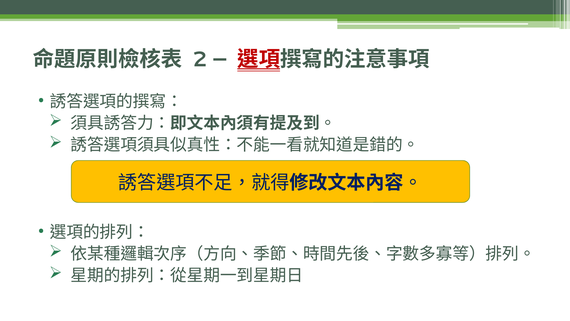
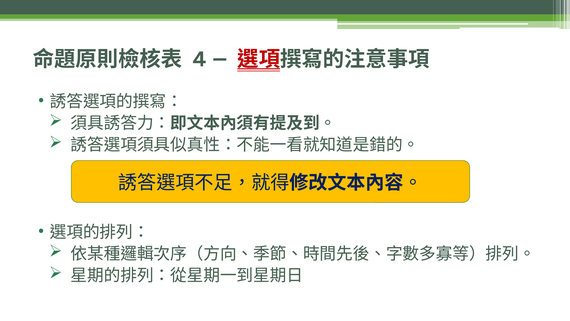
2: 2 -> 4
